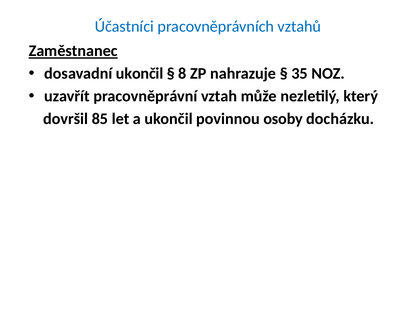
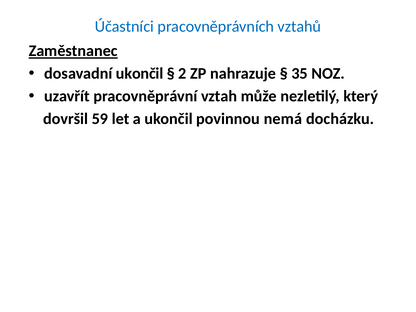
8: 8 -> 2
85: 85 -> 59
osoby: osoby -> nemá
